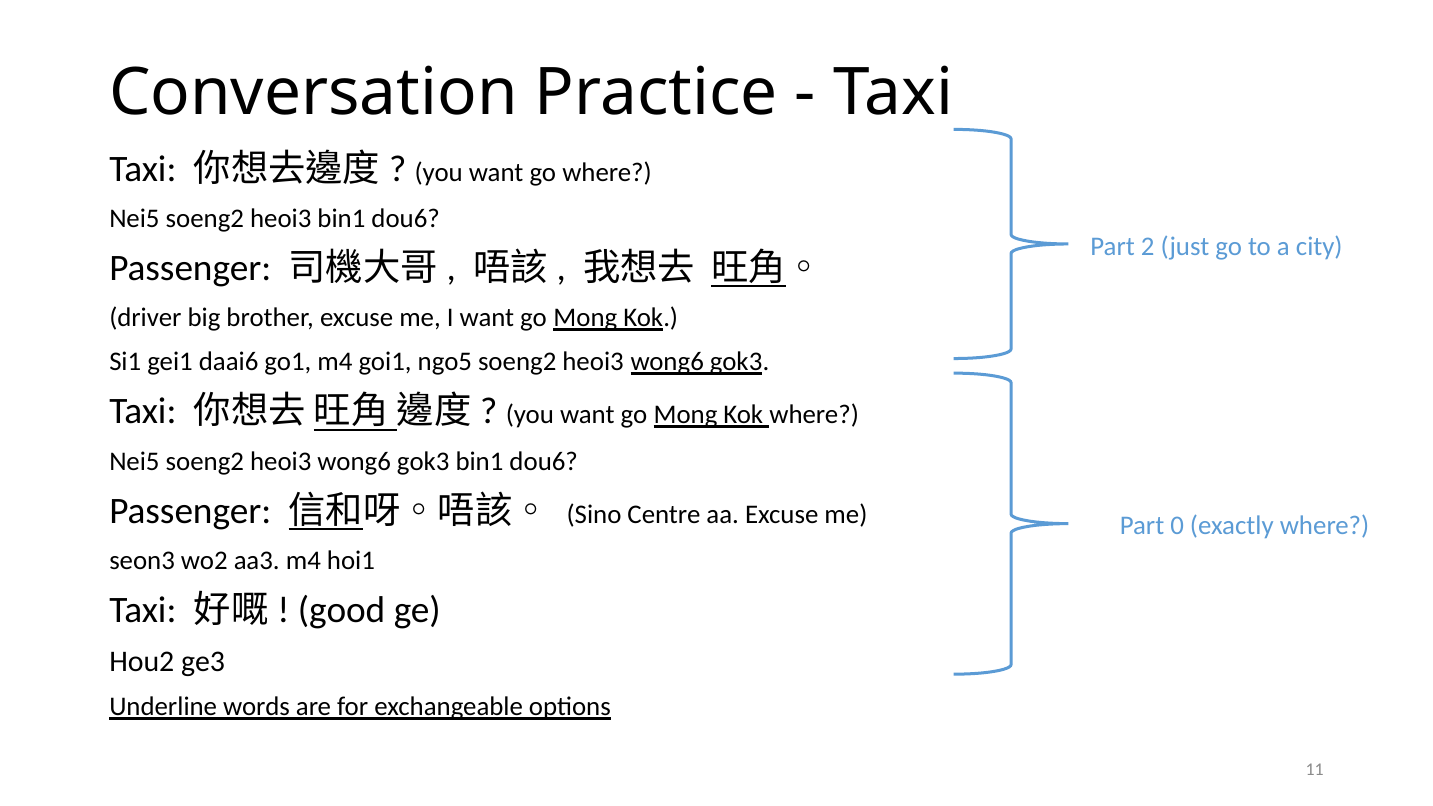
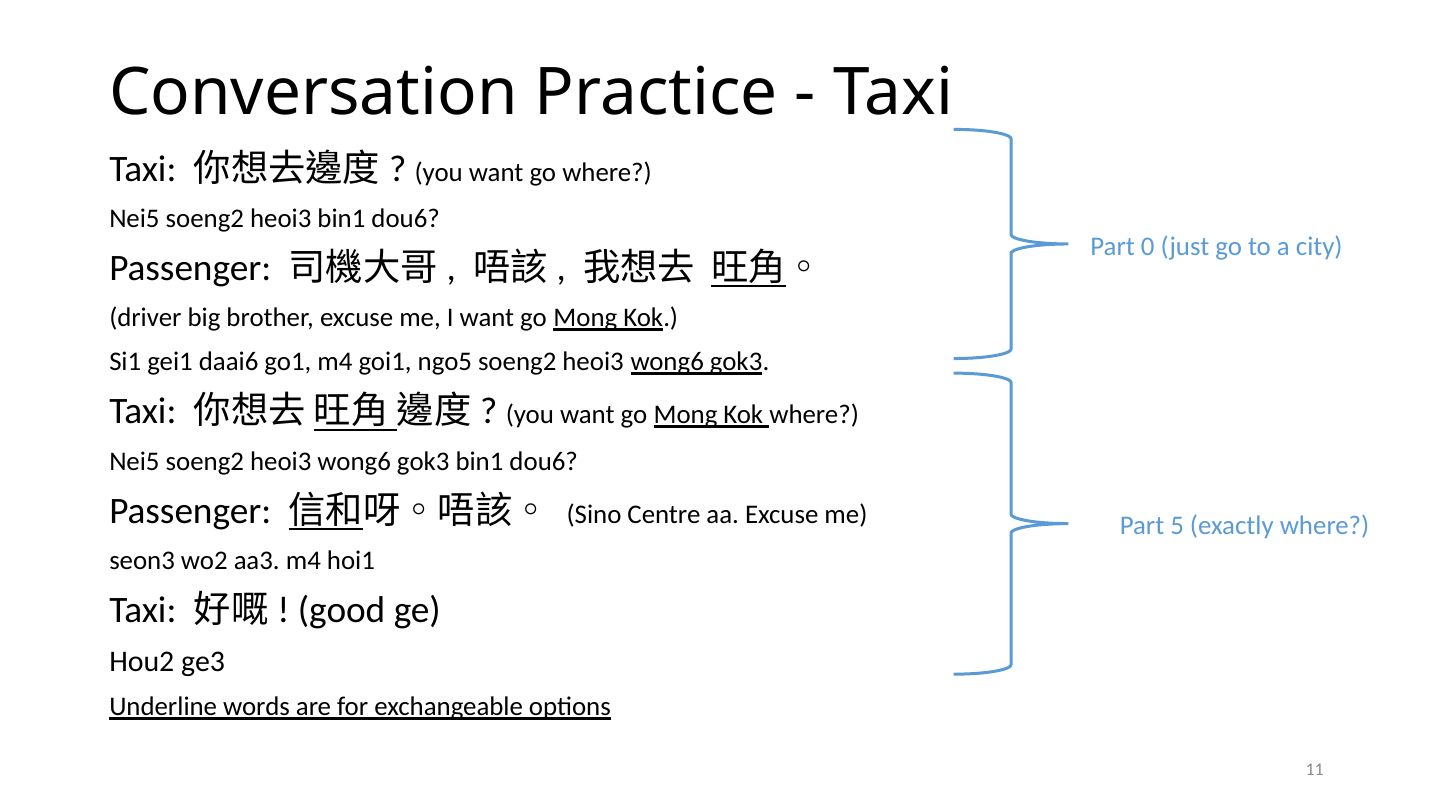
2: 2 -> 0
0: 0 -> 5
